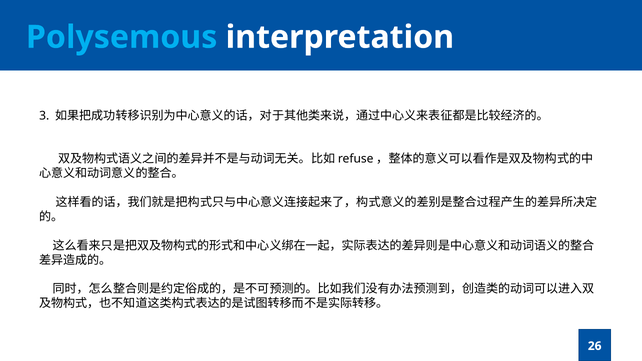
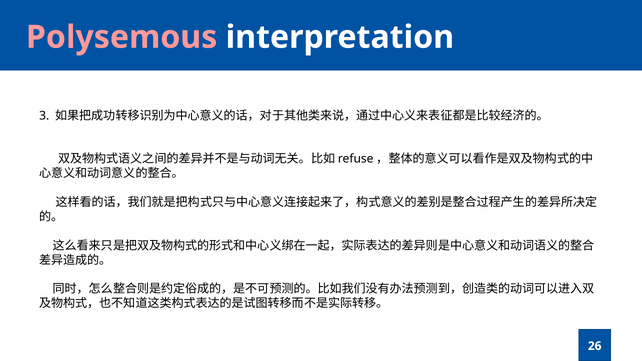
Polysemous colour: light blue -> pink
